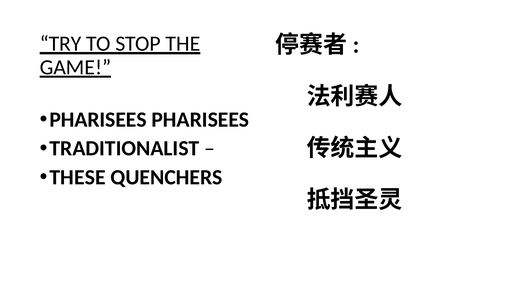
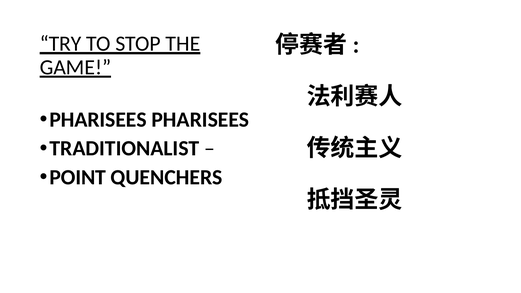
THESE: THESE -> POINT
